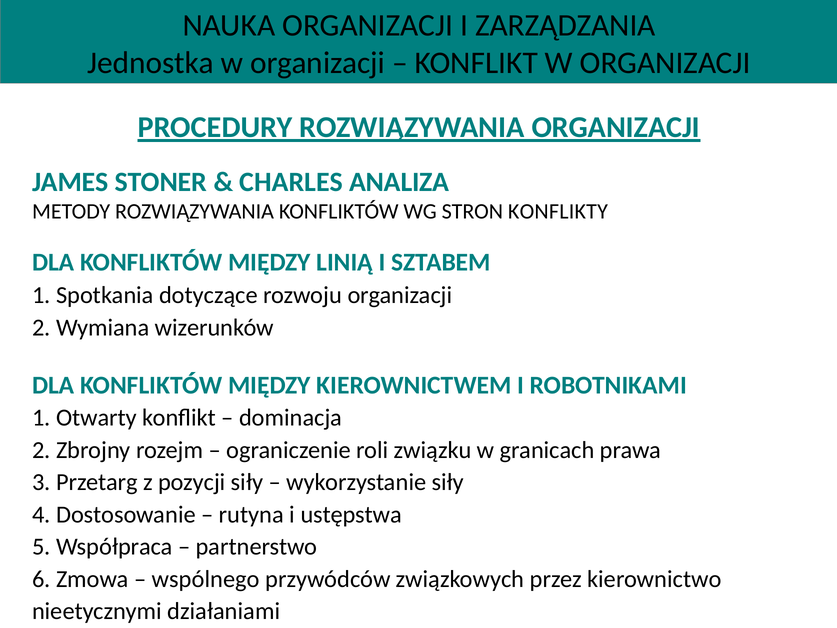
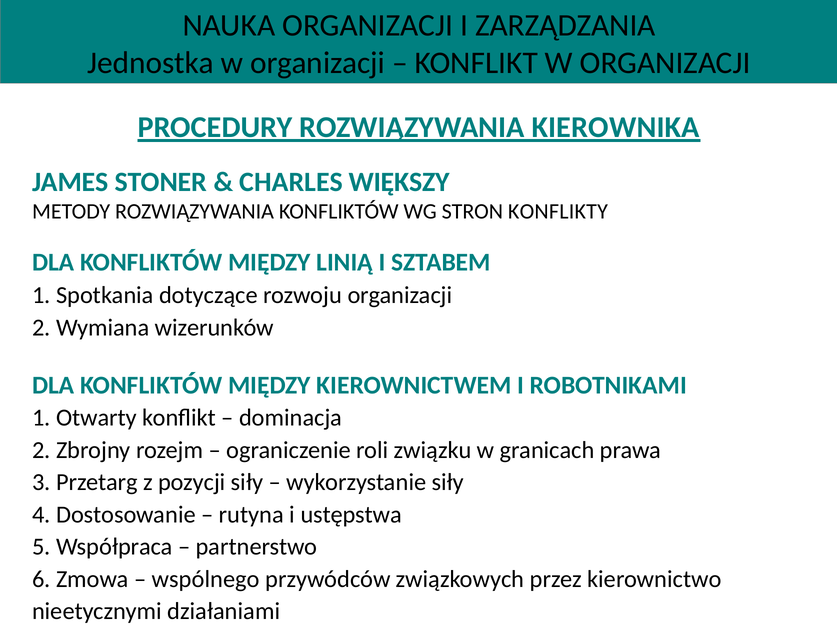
ROZWIĄZYWANIA ORGANIZACJI: ORGANIZACJI -> KIEROWNIKA
ANALIZA: ANALIZA -> WIĘKSZY
